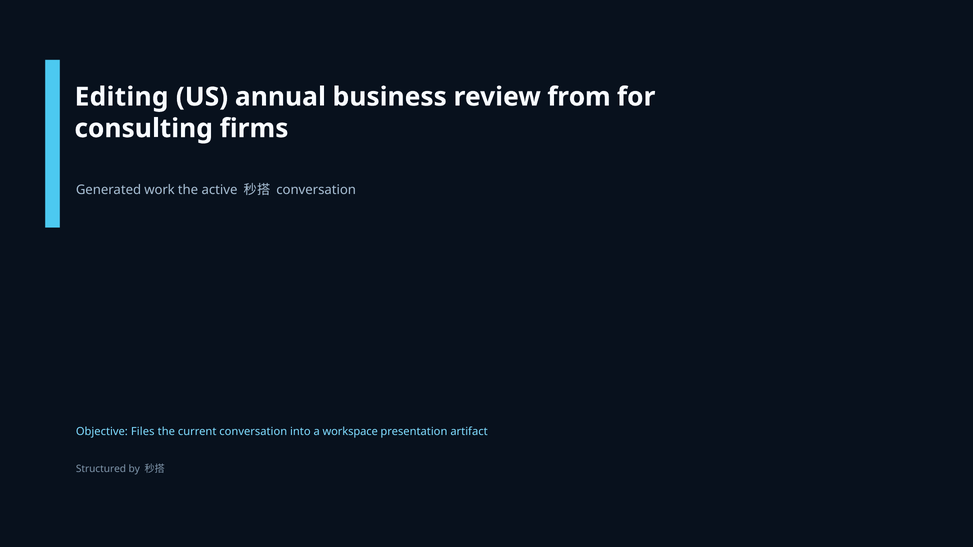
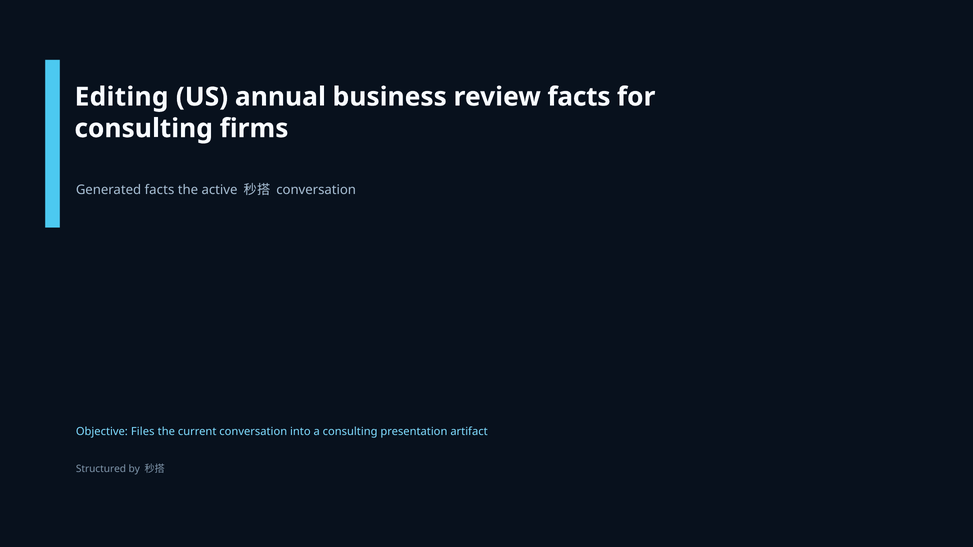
review from: from -> facts
Generated work: work -> facts
a workspace: workspace -> consulting
